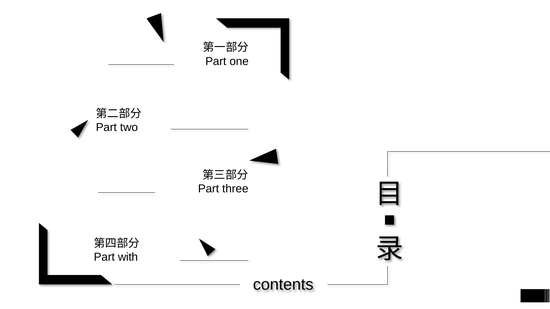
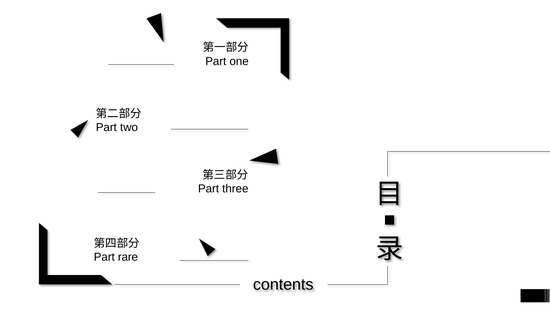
with: with -> rare
